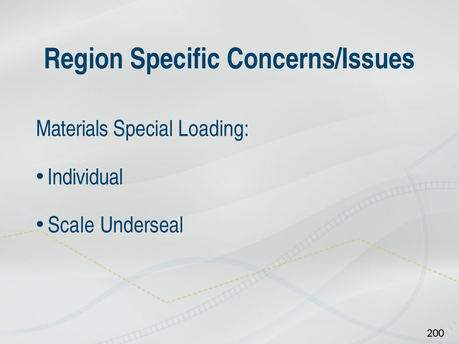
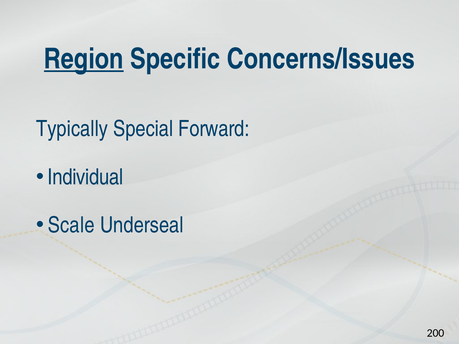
Region underline: none -> present
Materials: Materials -> Typically
Loading: Loading -> Forward
